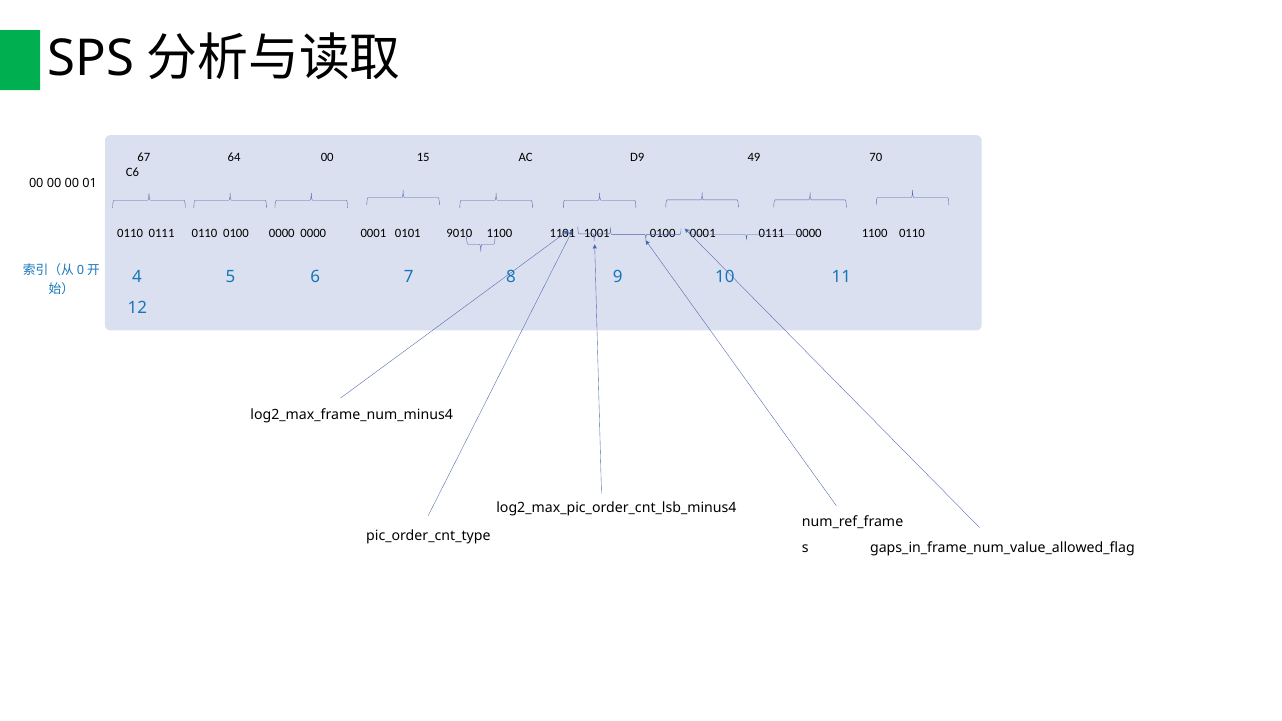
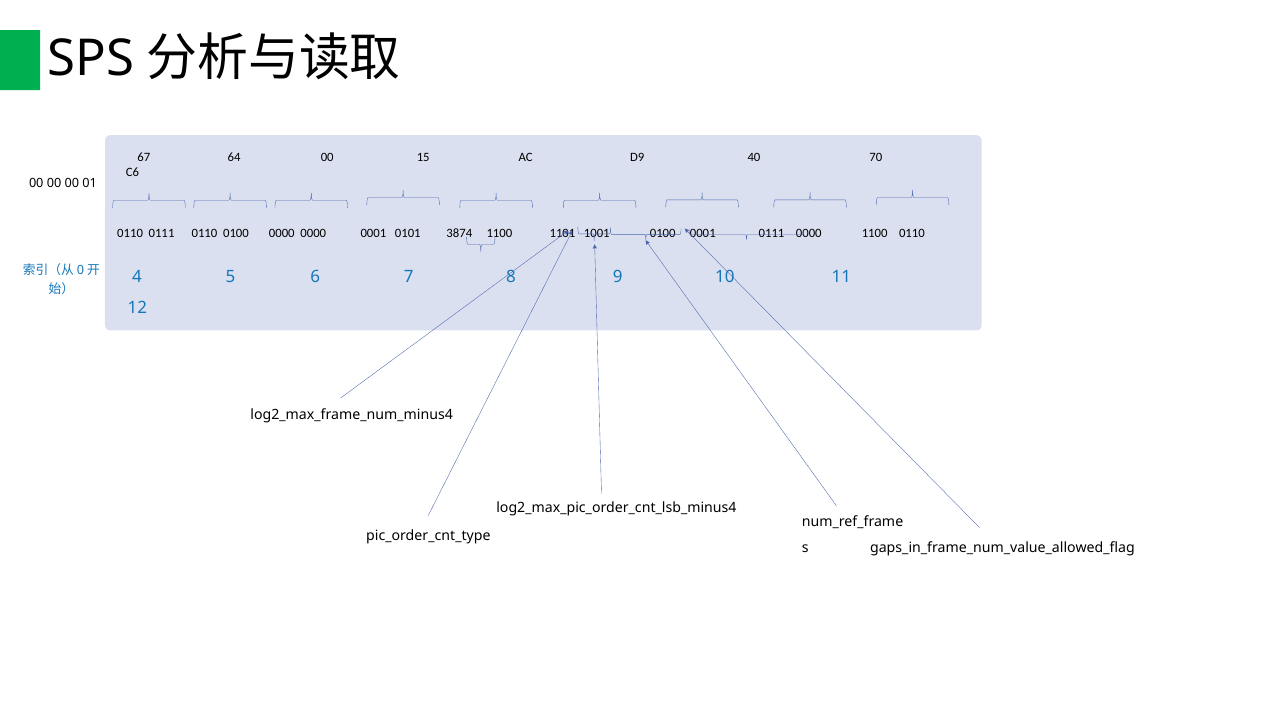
49: 49 -> 40
9010: 9010 -> 3874
